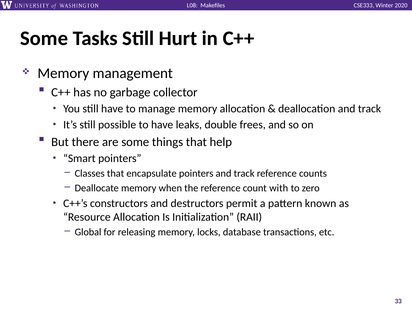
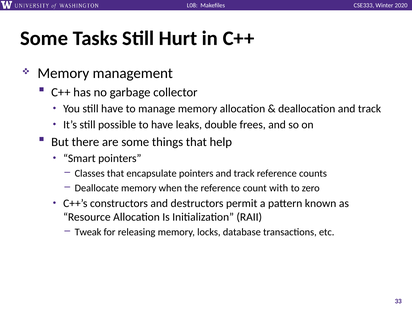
Global: Global -> Tweak
